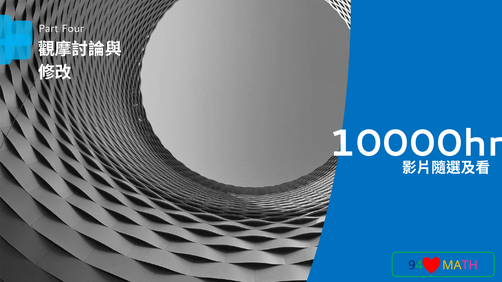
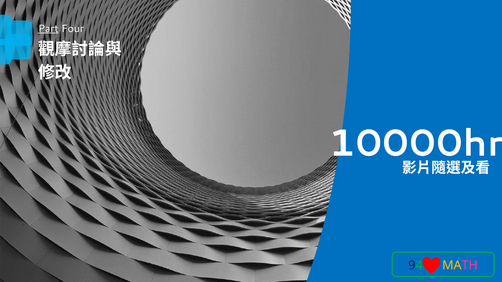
Part underline: none -> present
